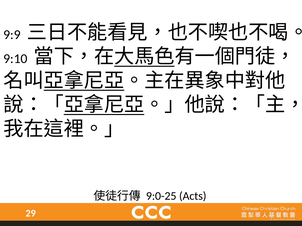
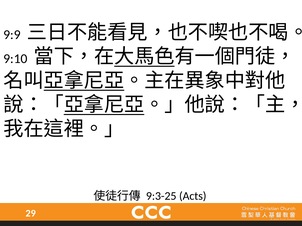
9:0-25: 9:0-25 -> 9:3-25
